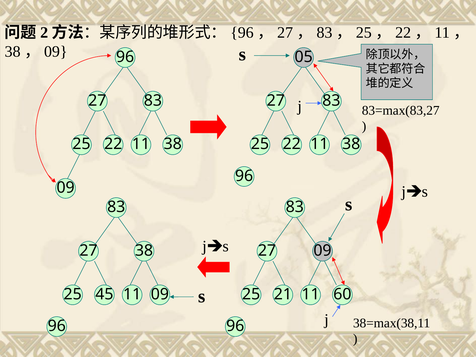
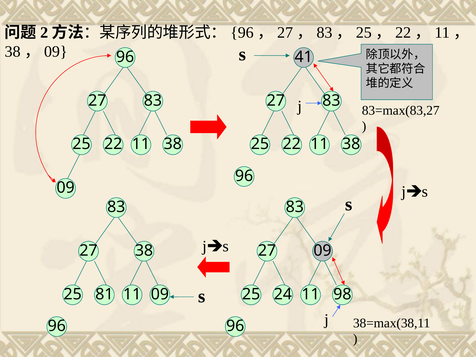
05: 05 -> 41
45: 45 -> 81
21: 21 -> 24
60: 60 -> 98
